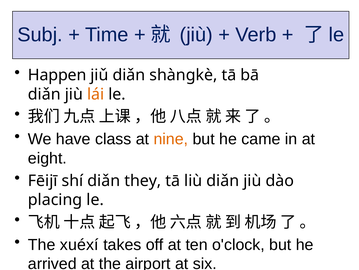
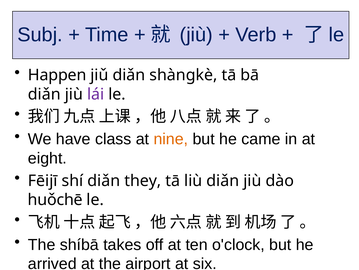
lái colour: orange -> purple
placing: placing -> huǒchē
xuéxí: xuéxí -> shíbā
